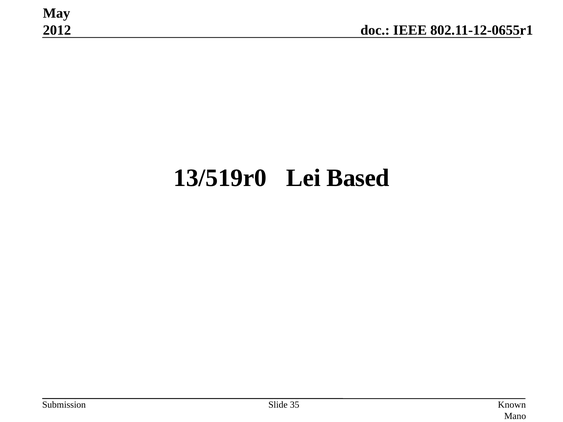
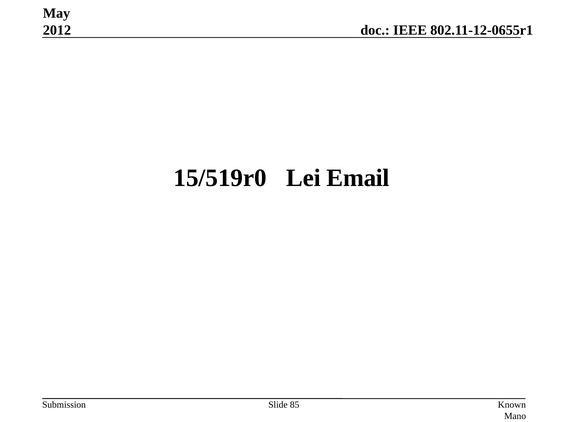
13/519r0: 13/519r0 -> 15/519r0
Based: Based -> Email
35: 35 -> 85
